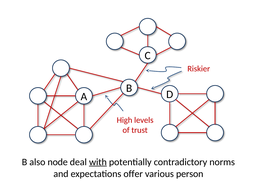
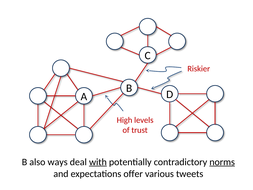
node: node -> ways
norms underline: none -> present
person: person -> tweets
